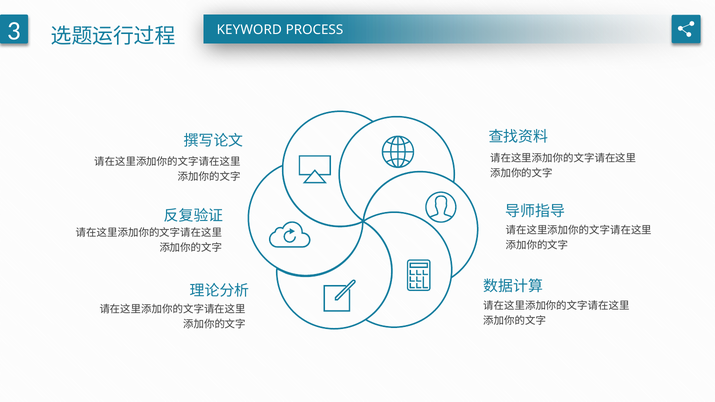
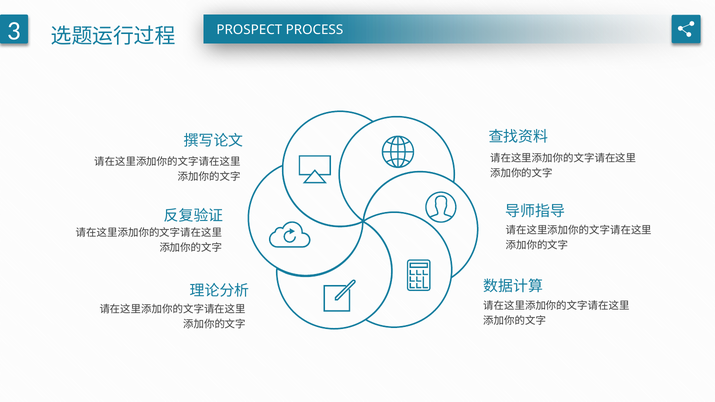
KEYWORD: KEYWORD -> PROSPECT
